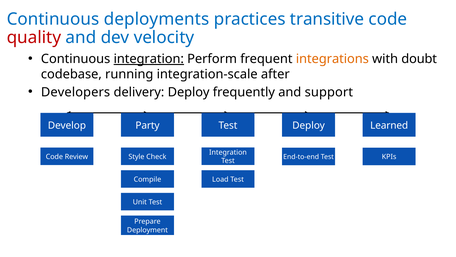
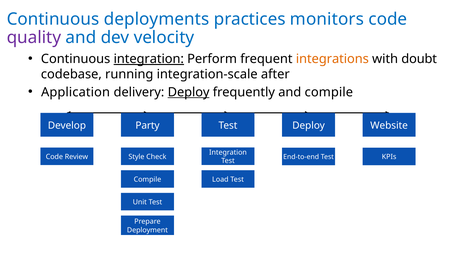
transitive: transitive -> monitors
quality colour: red -> purple
Developers: Developers -> Application
Deploy at (189, 92) underline: none -> present
and support: support -> compile
Learned: Learned -> Website
